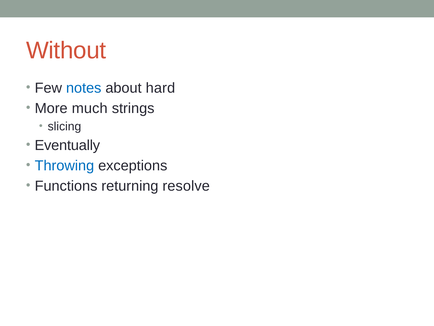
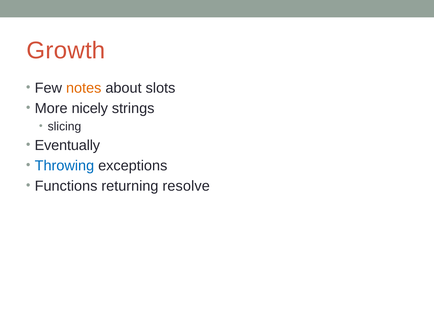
Without: Without -> Growth
notes colour: blue -> orange
hard: hard -> slots
much: much -> nicely
